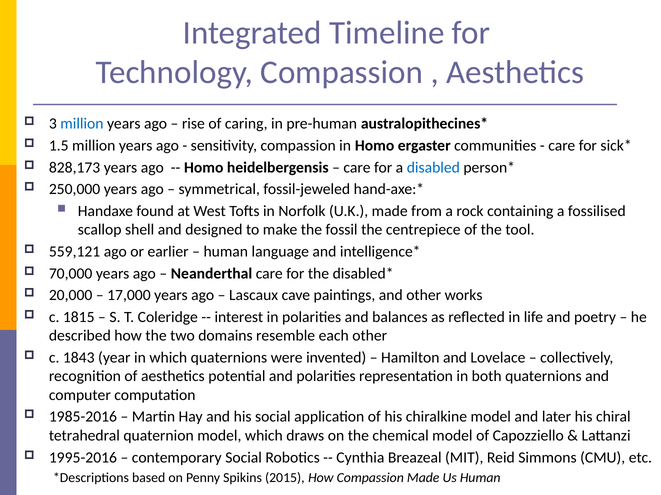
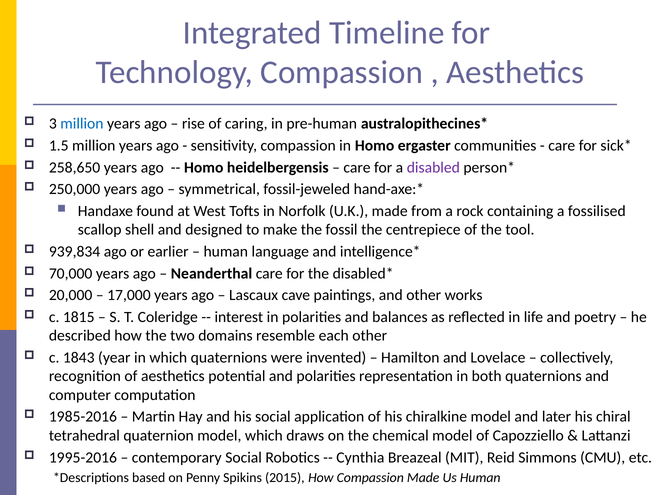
828,173: 828,173 -> 258,650
disabled colour: blue -> purple
559,121: 559,121 -> 939,834
